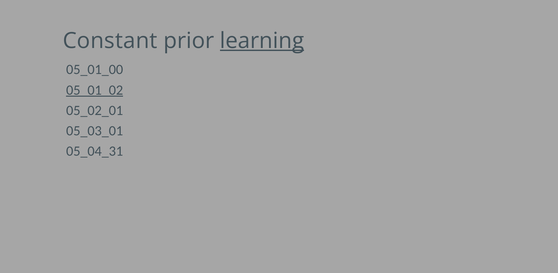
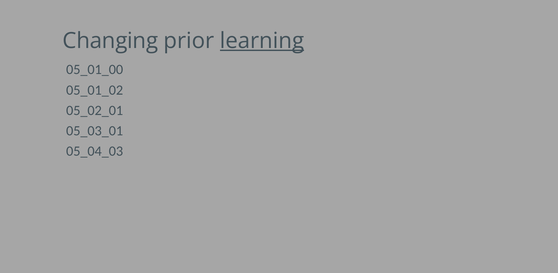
Constant: Constant -> Changing
05_01_02 underline: present -> none
05_04_31: 05_04_31 -> 05_04_03
